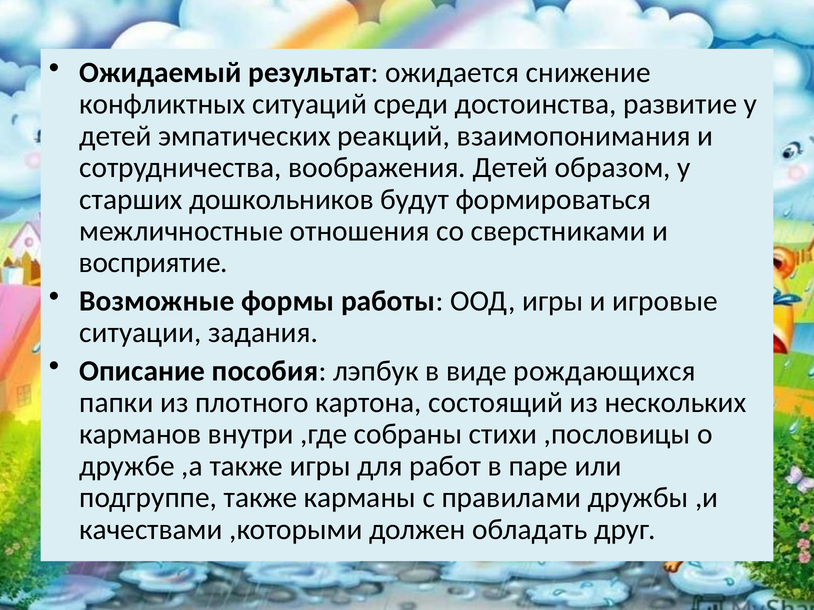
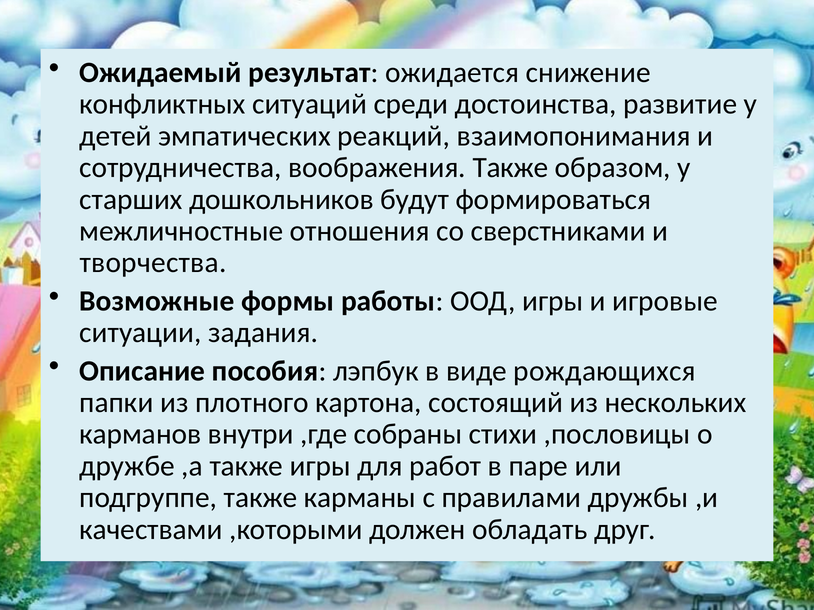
воображения Детей: Детей -> Также
восприятие: восприятие -> творчества
